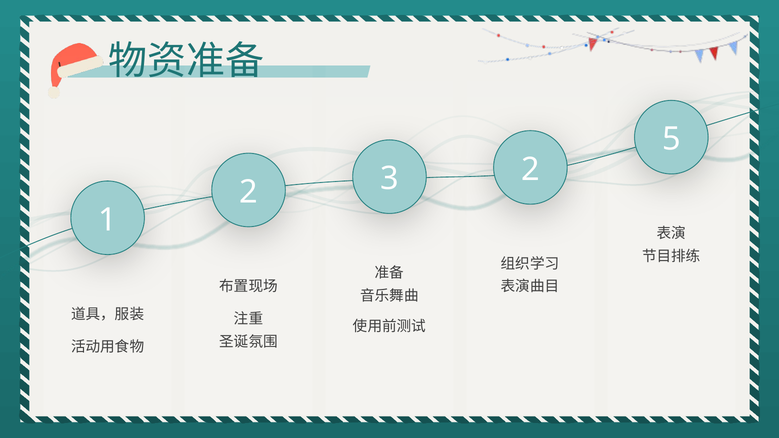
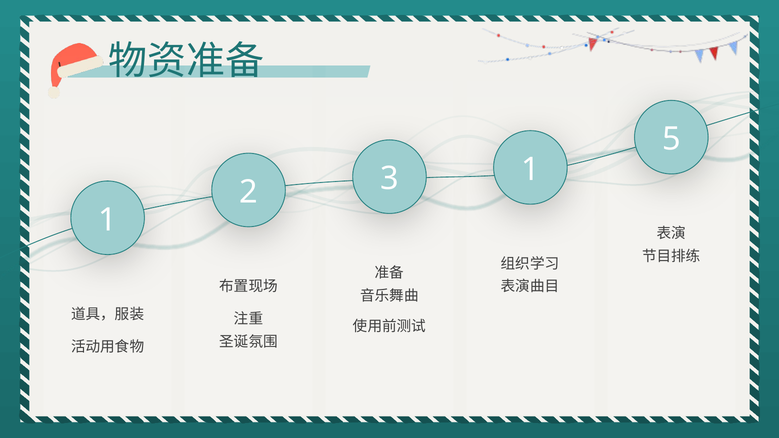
3 2: 2 -> 1
